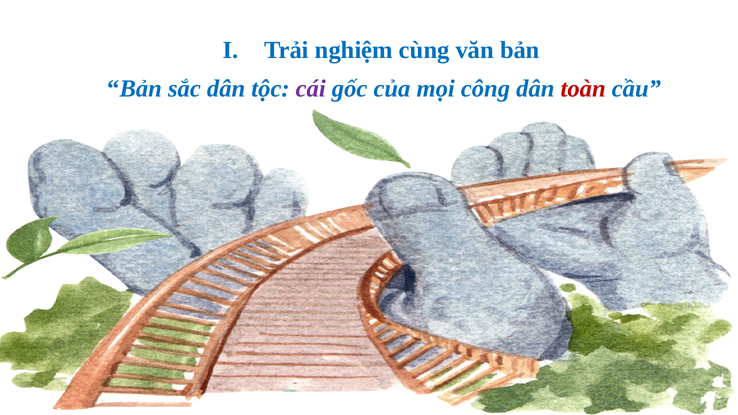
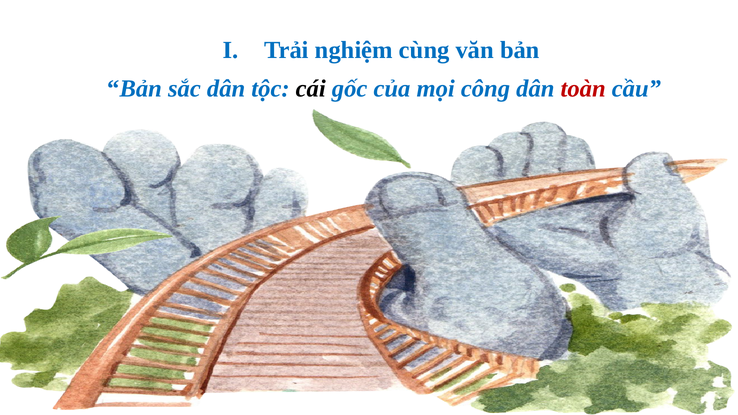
cái colour: purple -> black
